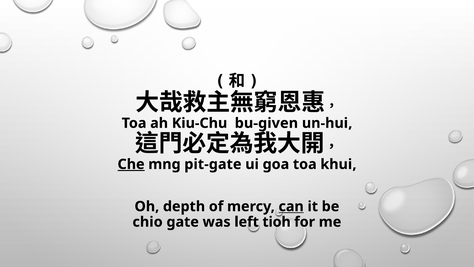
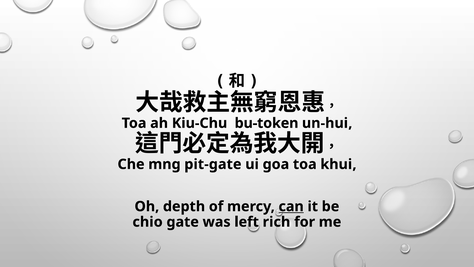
bu-given: bu-given -> bu-token
Che underline: present -> none
tioh: tioh -> rich
